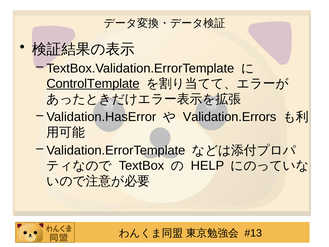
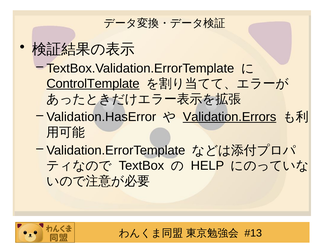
Validation.Errors underline: none -> present
